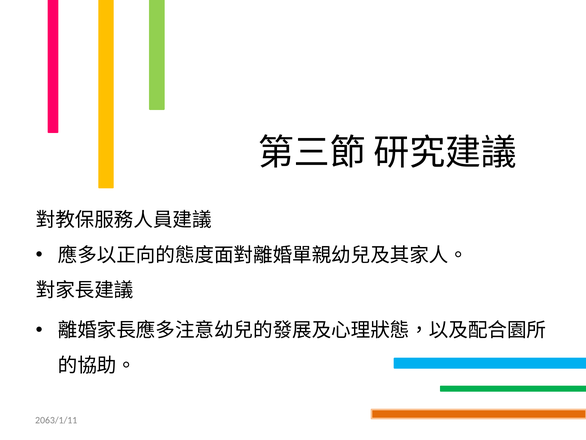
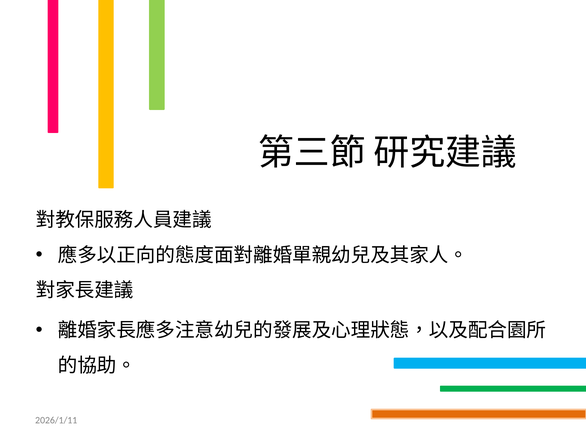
2063/1/11: 2063/1/11 -> 2026/1/11
